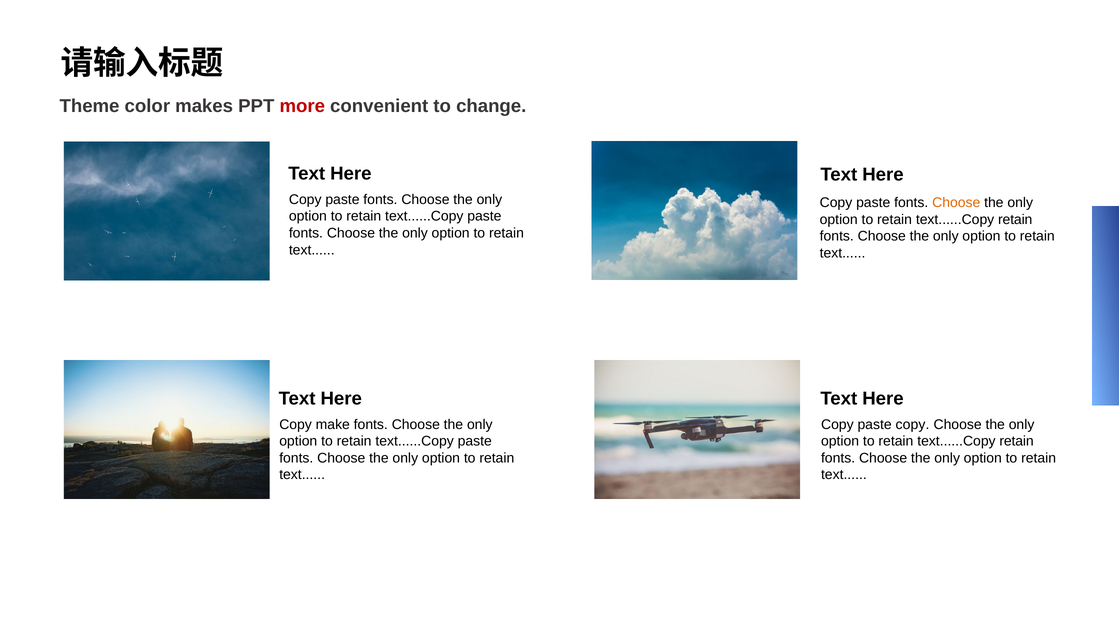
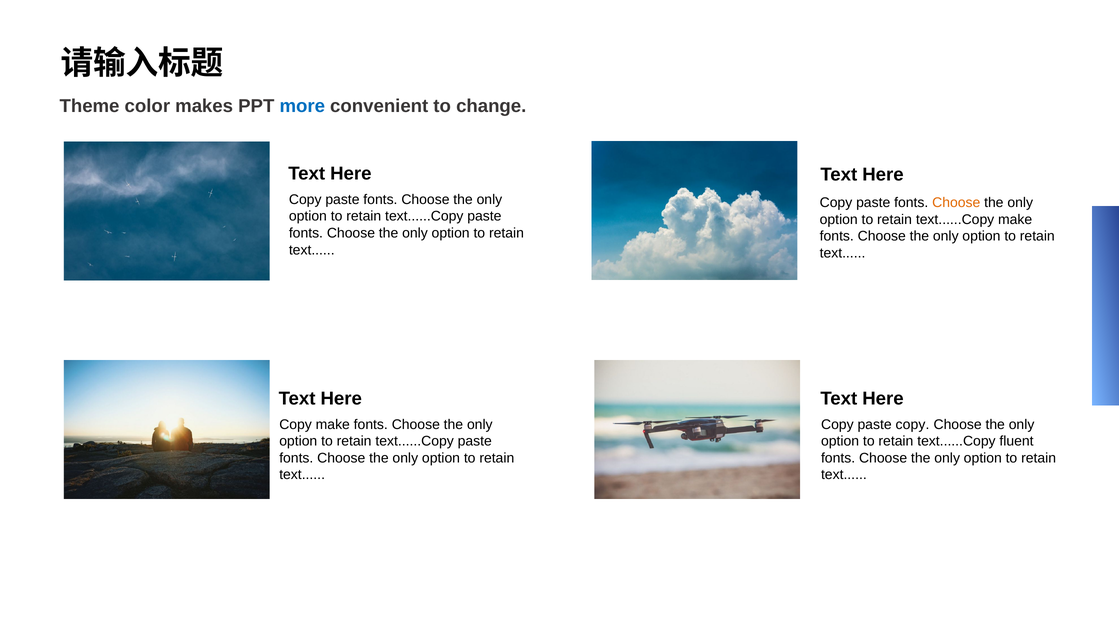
more colour: red -> blue
retain at (1015, 220): retain -> make
retain at (1017, 442): retain -> fluent
